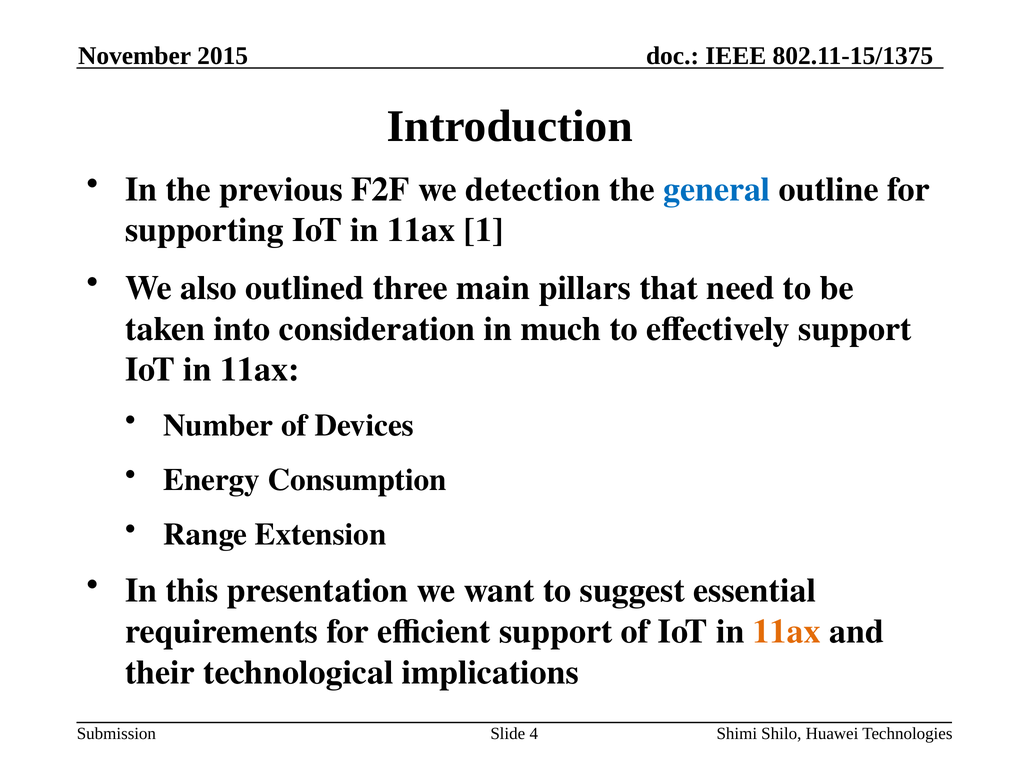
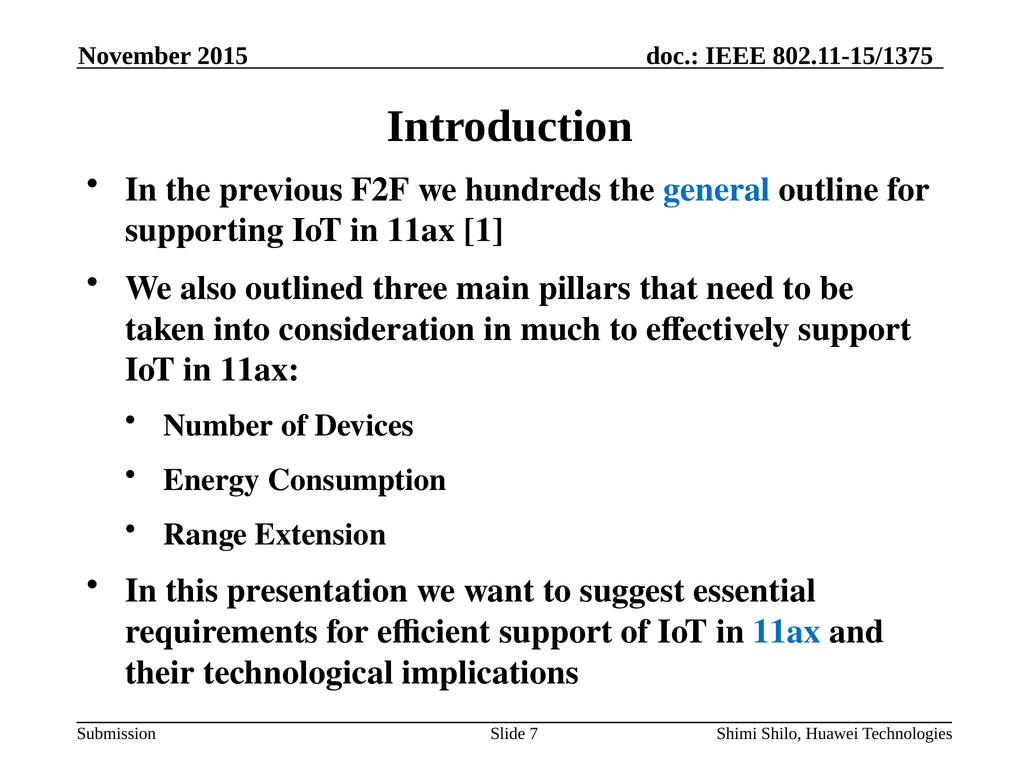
detection: detection -> hundreds
11ax at (787, 632) colour: orange -> blue
4: 4 -> 7
